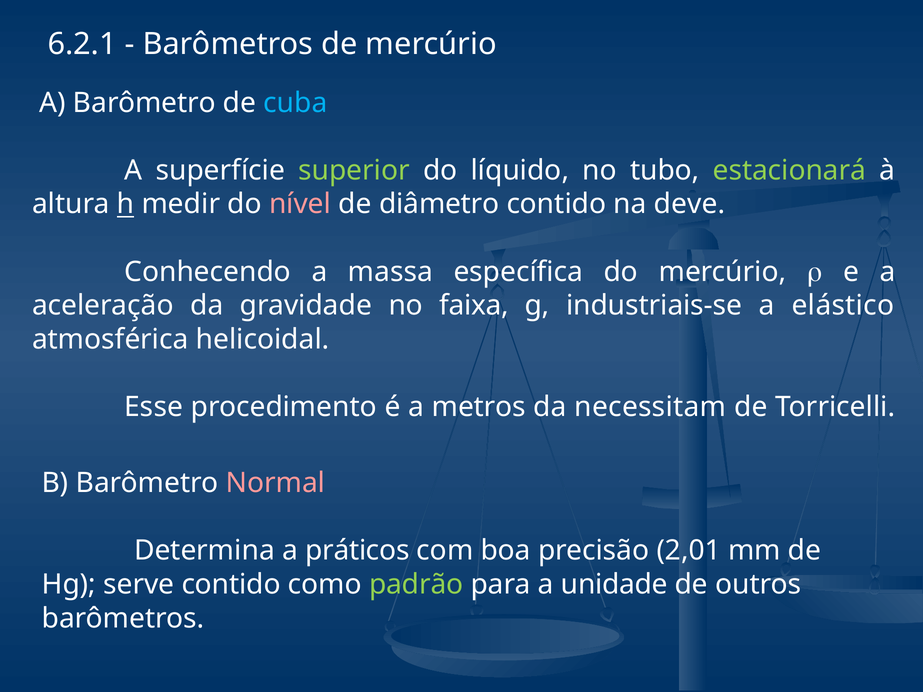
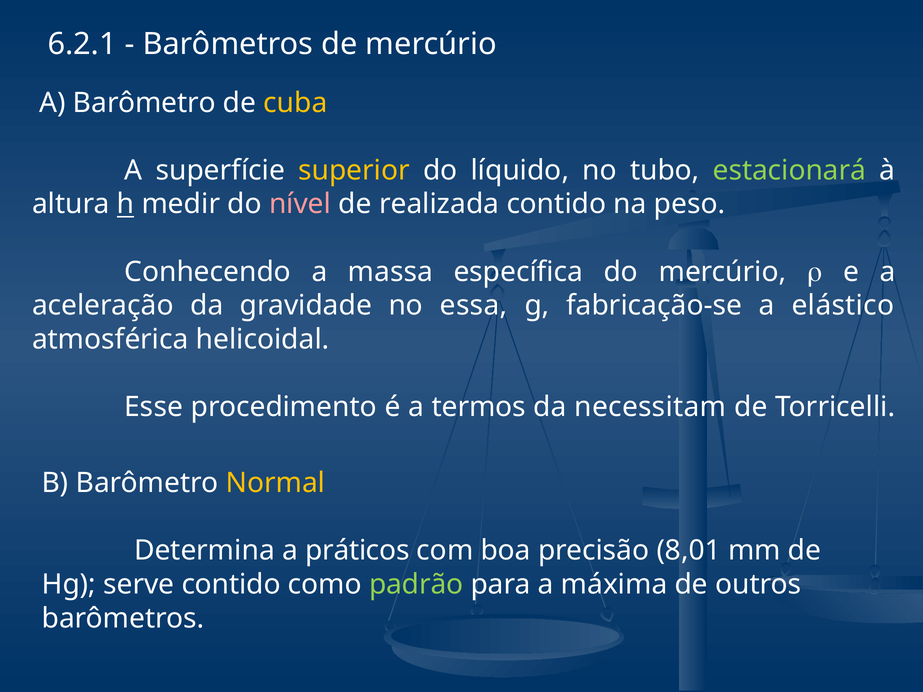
cuba colour: light blue -> yellow
superior colour: light green -> yellow
diâmetro: diâmetro -> realizada
deve: deve -> peso
faixa: faixa -> essa
industriais-se: industriais-se -> fabricação-se
metros: metros -> termos
Normal colour: pink -> yellow
2,01: 2,01 -> 8,01
unidade: unidade -> máxima
